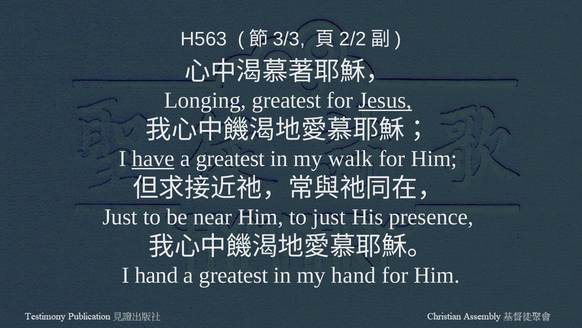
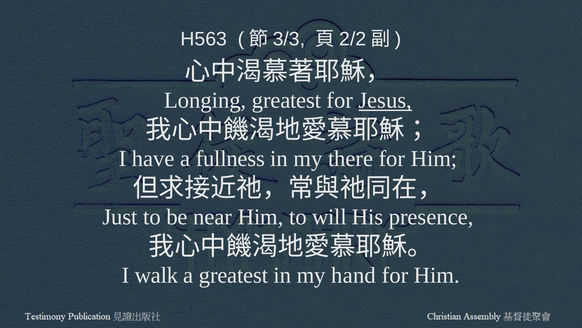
have underline: present -> none
greatest at (230, 158): greatest -> fullness
walk: walk -> there
to just: just -> will
I hand: hand -> walk
